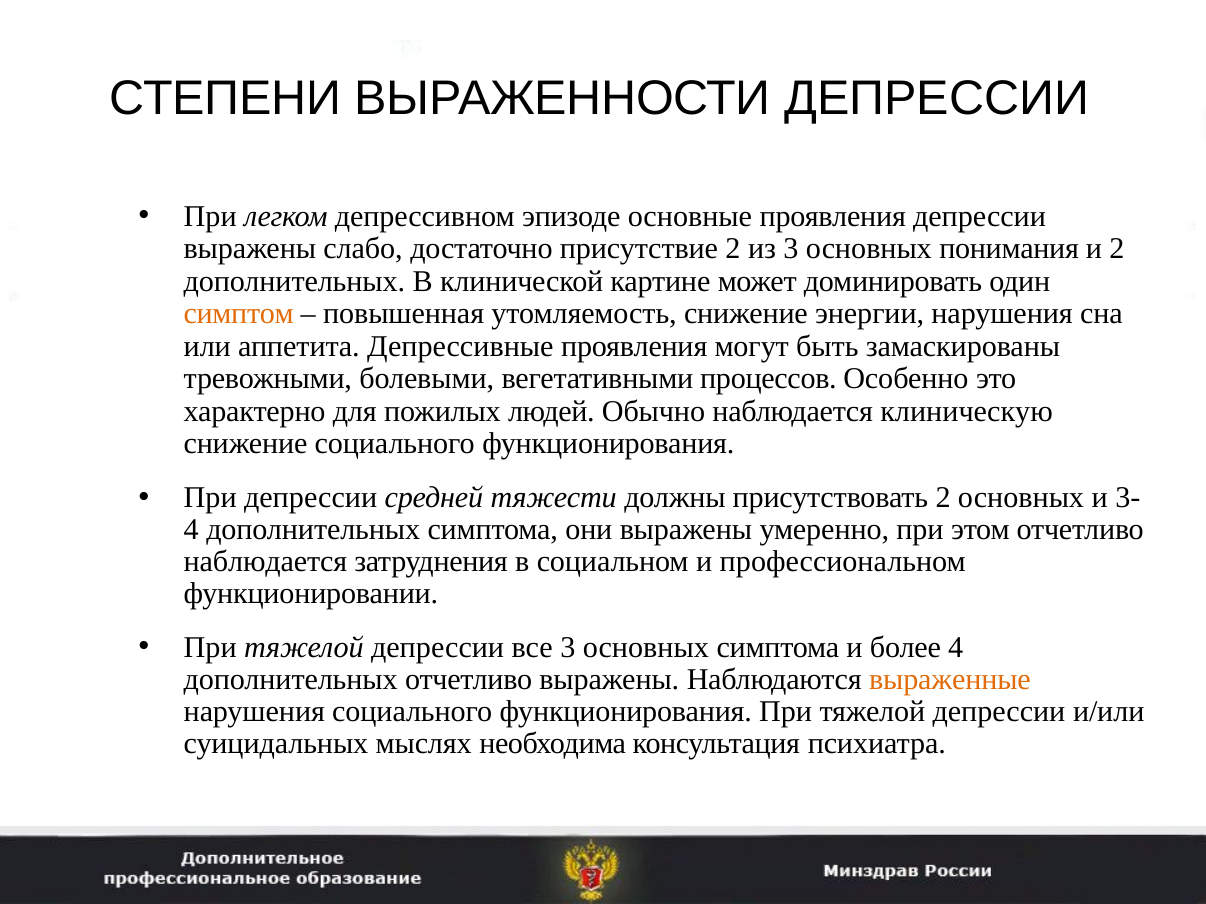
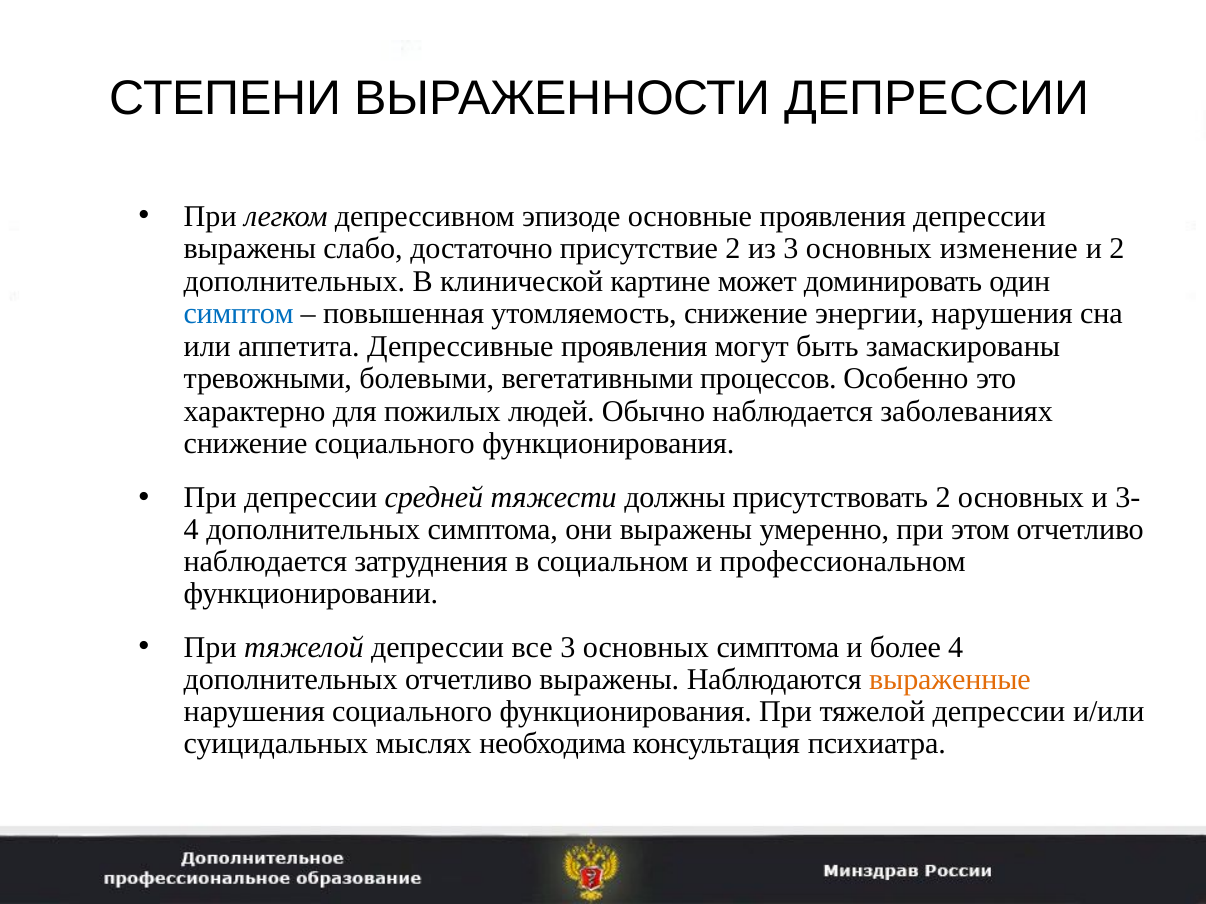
понимания: понимания -> изменение
симптом colour: orange -> blue
клиническую: клиническую -> заболеваниях
